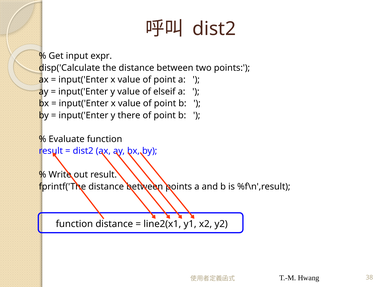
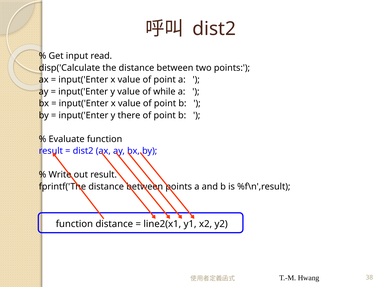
expr: expr -> read
elseif: elseif -> while
